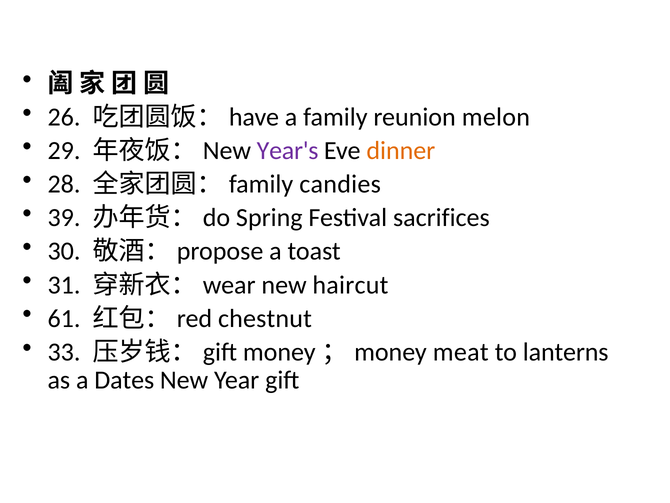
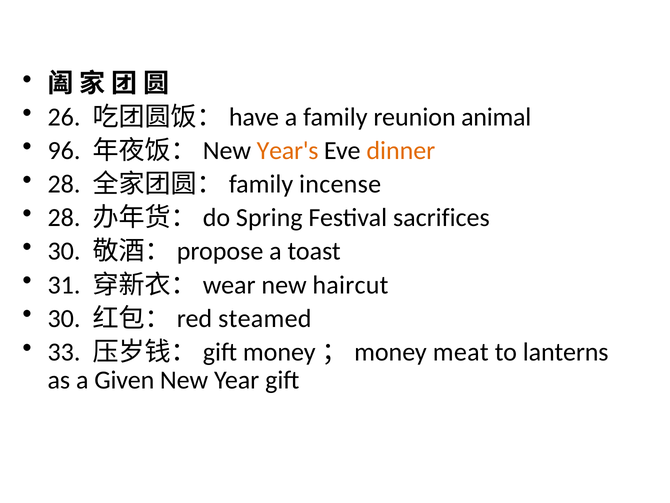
melon: melon -> animal
29: 29 -> 96
Year's colour: purple -> orange
candies: candies -> incense
39 at (64, 218): 39 -> 28
61 at (64, 318): 61 -> 30
chestnut: chestnut -> steamed
Dates: Dates -> Given
